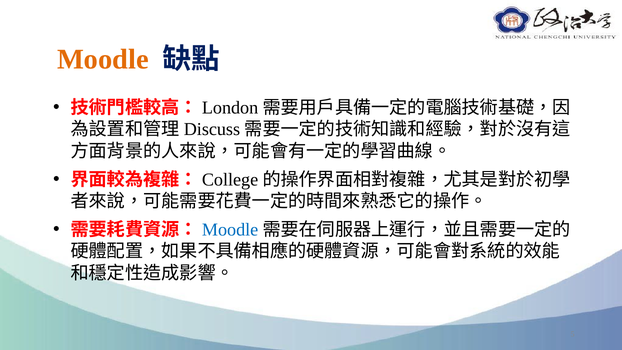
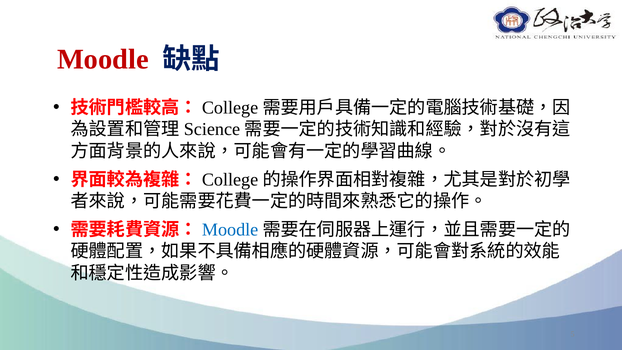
Moodle at (103, 59) colour: orange -> red
London at (230, 108): London -> College
Discuss: Discuss -> Science
